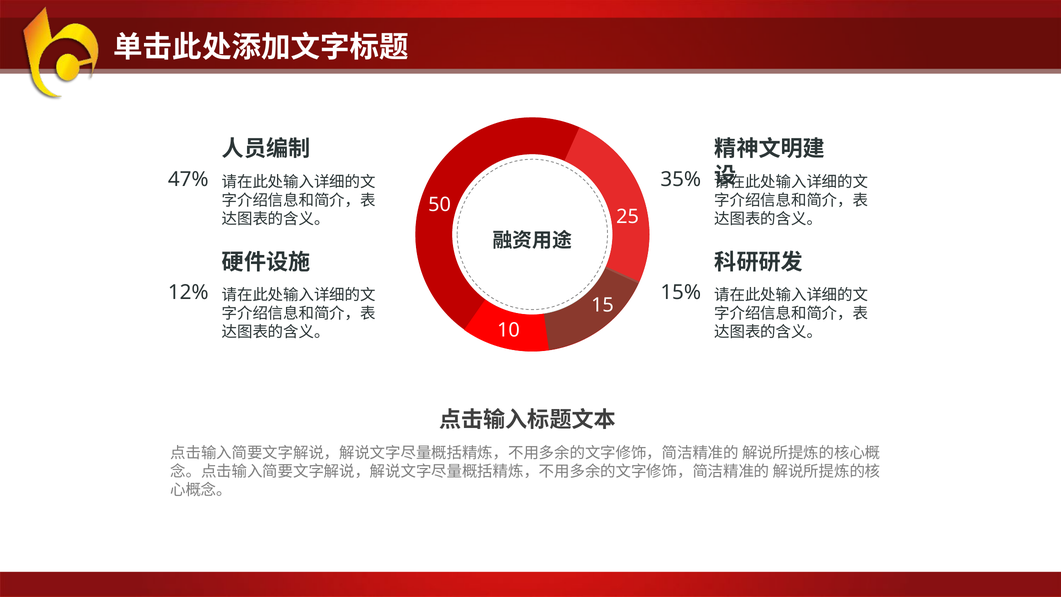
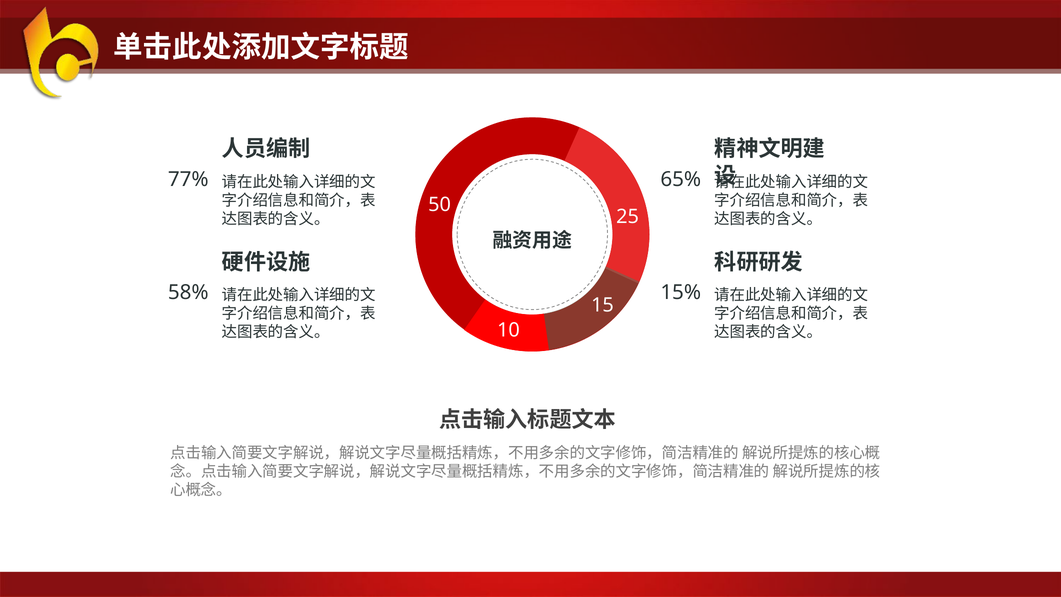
47%: 47% -> 77%
35%: 35% -> 65%
12%: 12% -> 58%
